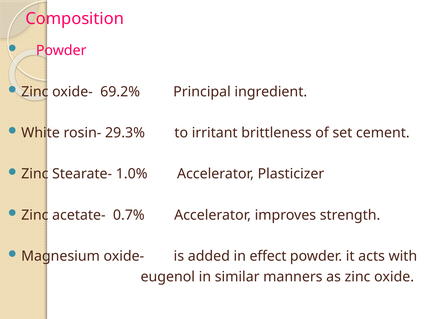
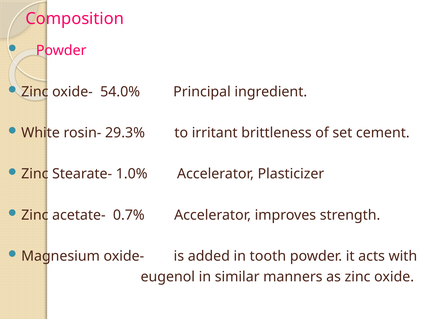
69.2%: 69.2% -> 54.0%
effect: effect -> tooth
